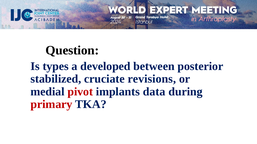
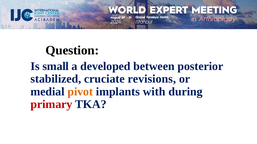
types: types -> small
pivot colour: red -> orange
data: data -> with
